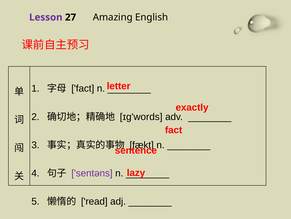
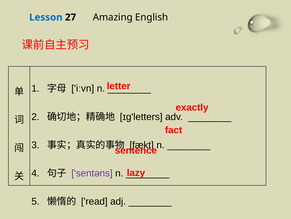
Lesson colour: purple -> blue
fact at (83, 88): fact -> iːvn
ɪɡ'words: ɪɡ'words -> ɪɡ'letters
